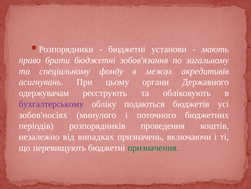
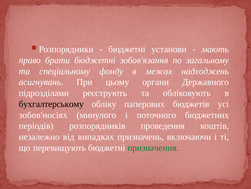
акредитивів: акредитивів -> надходжень
одержувачам: одержувачам -> підрозділами
бухгалтерському colour: purple -> black
подаються: подаються -> паперових
